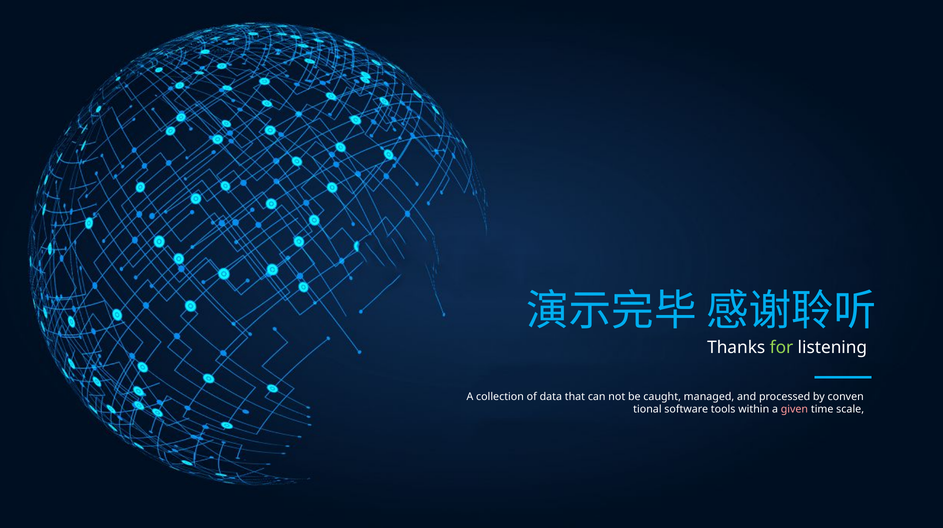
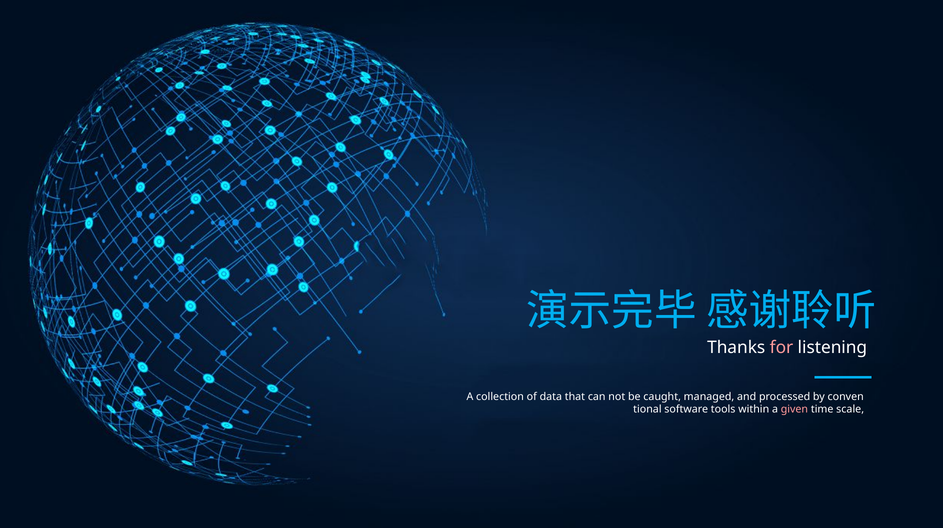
for colour: light green -> pink
